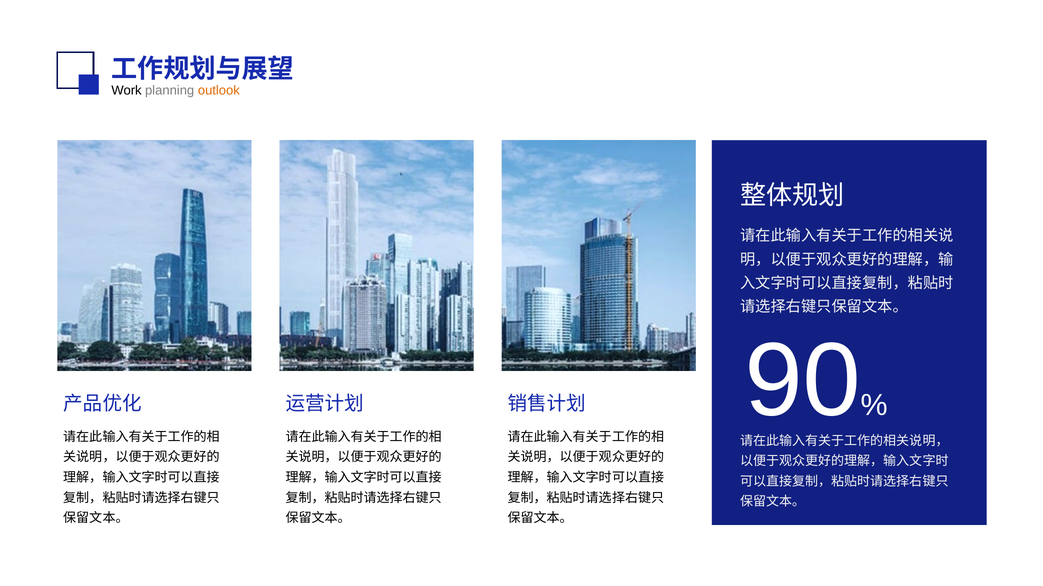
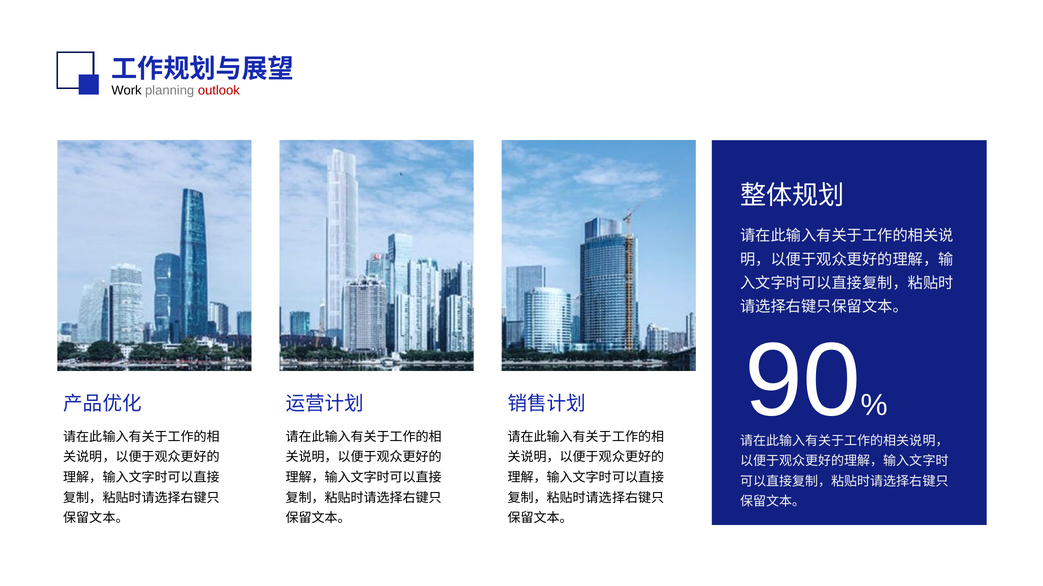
outlook colour: orange -> red
